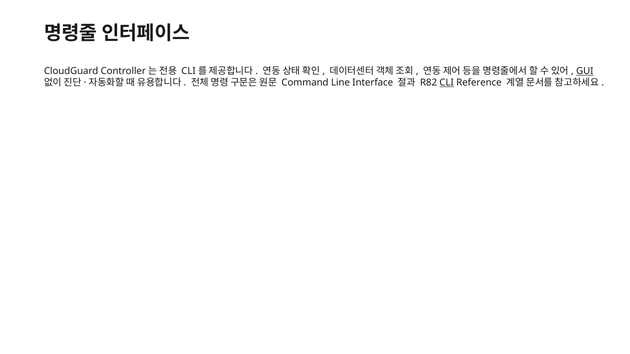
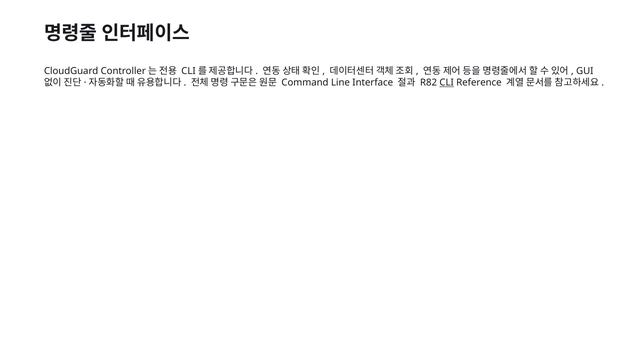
GUI underline: present -> none
